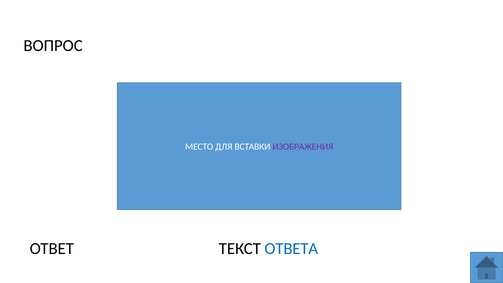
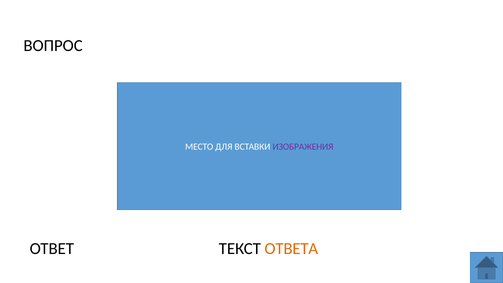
ОТВЕТА colour: blue -> orange
